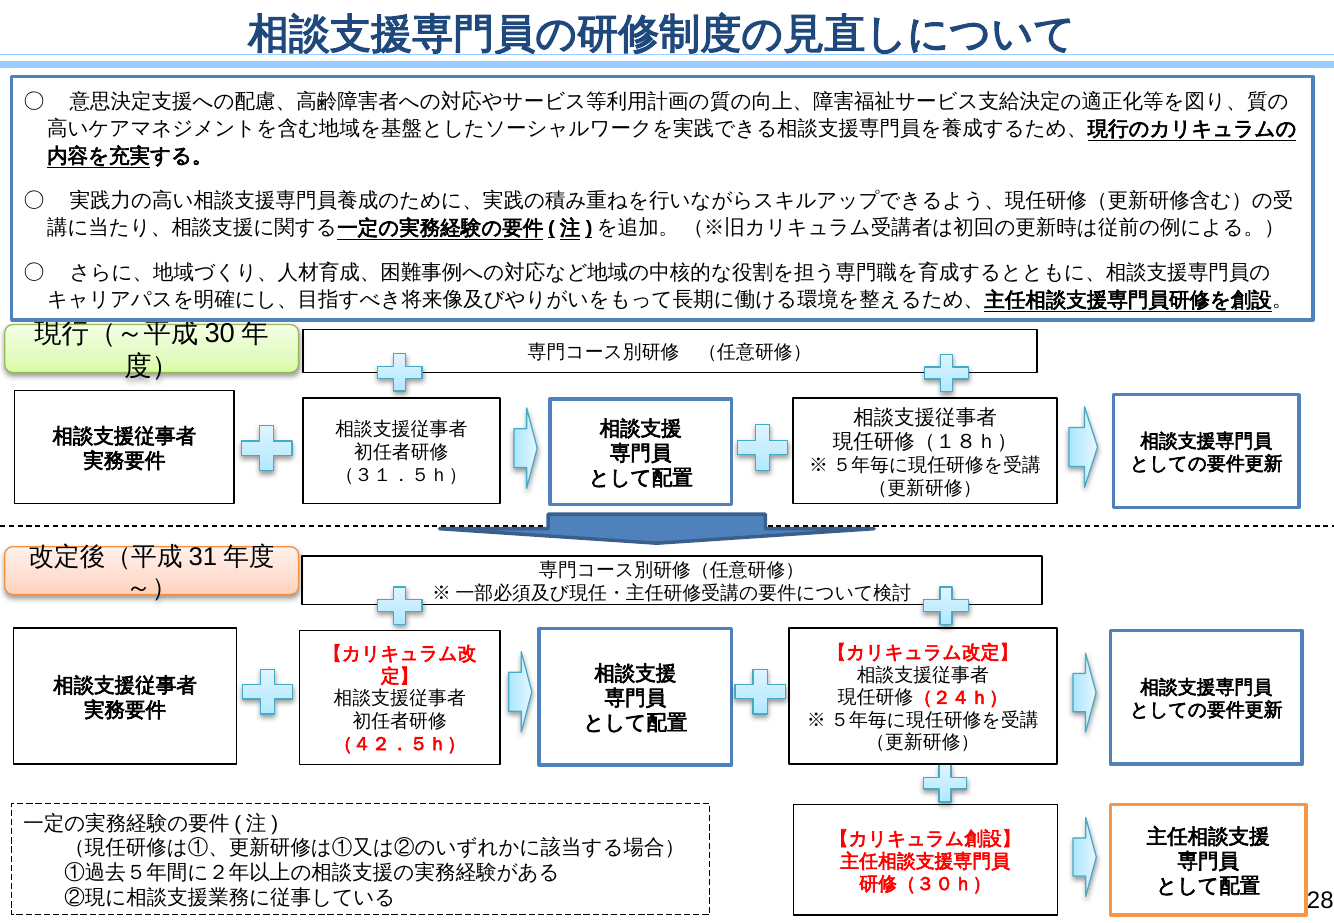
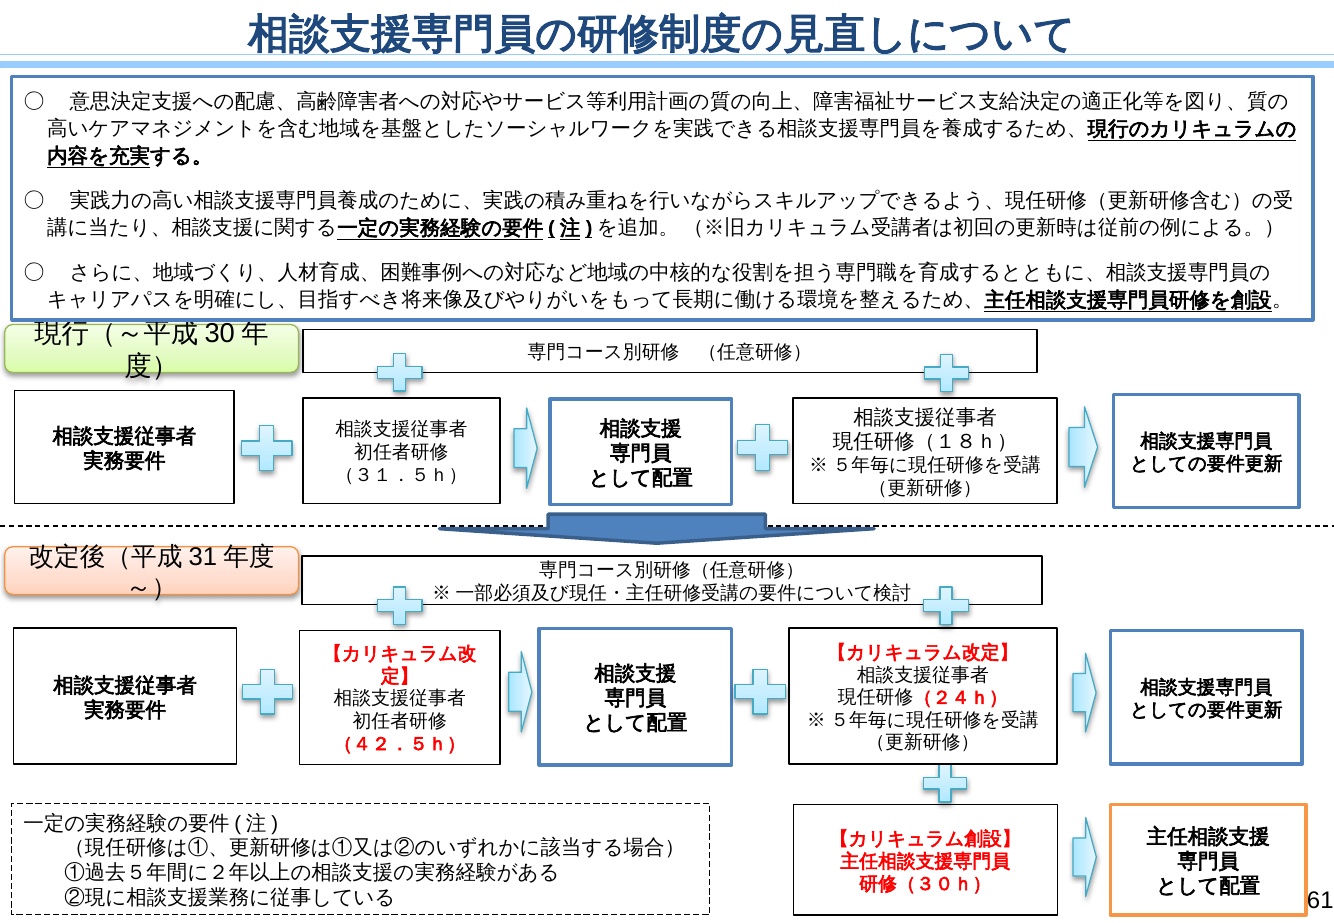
28: 28 -> 61
